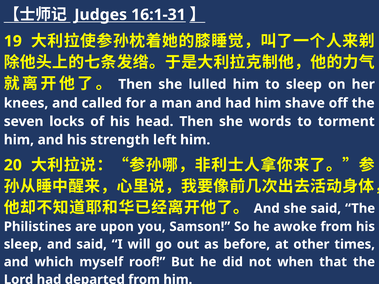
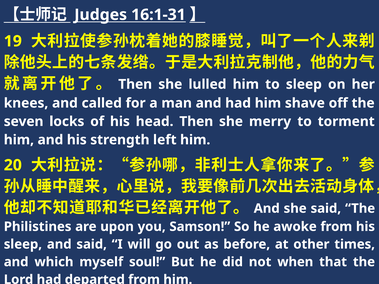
words: words -> merry
roof: roof -> soul
